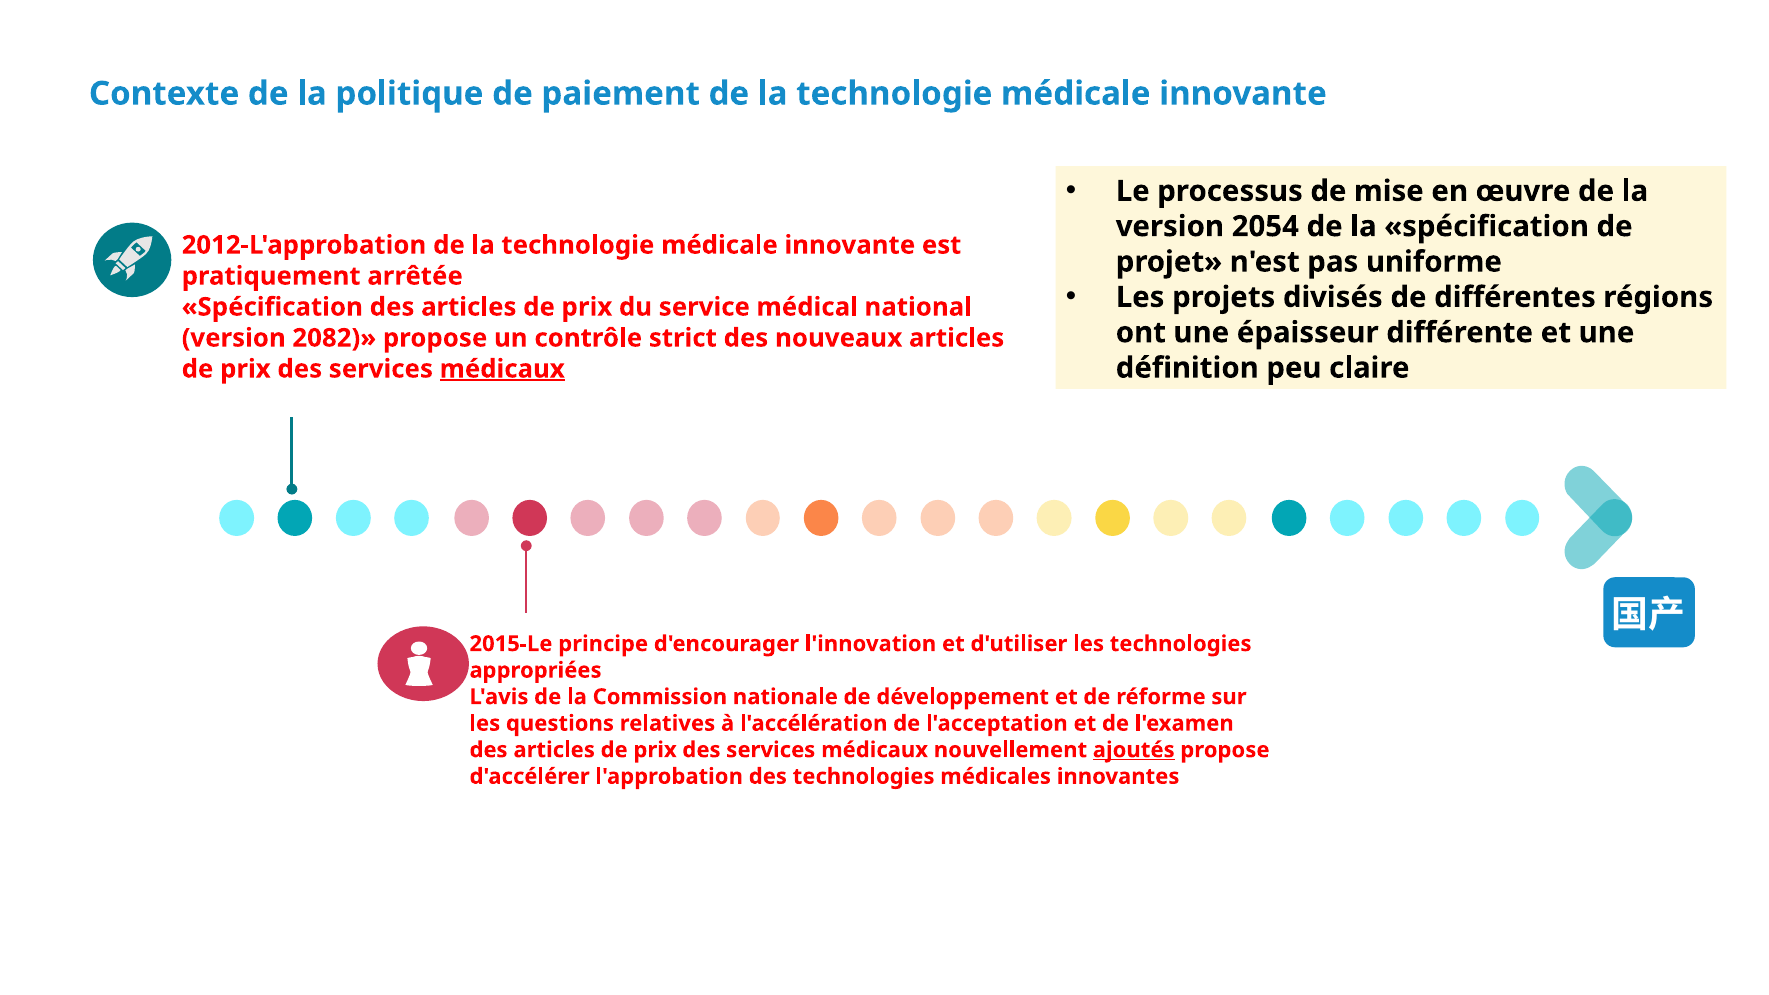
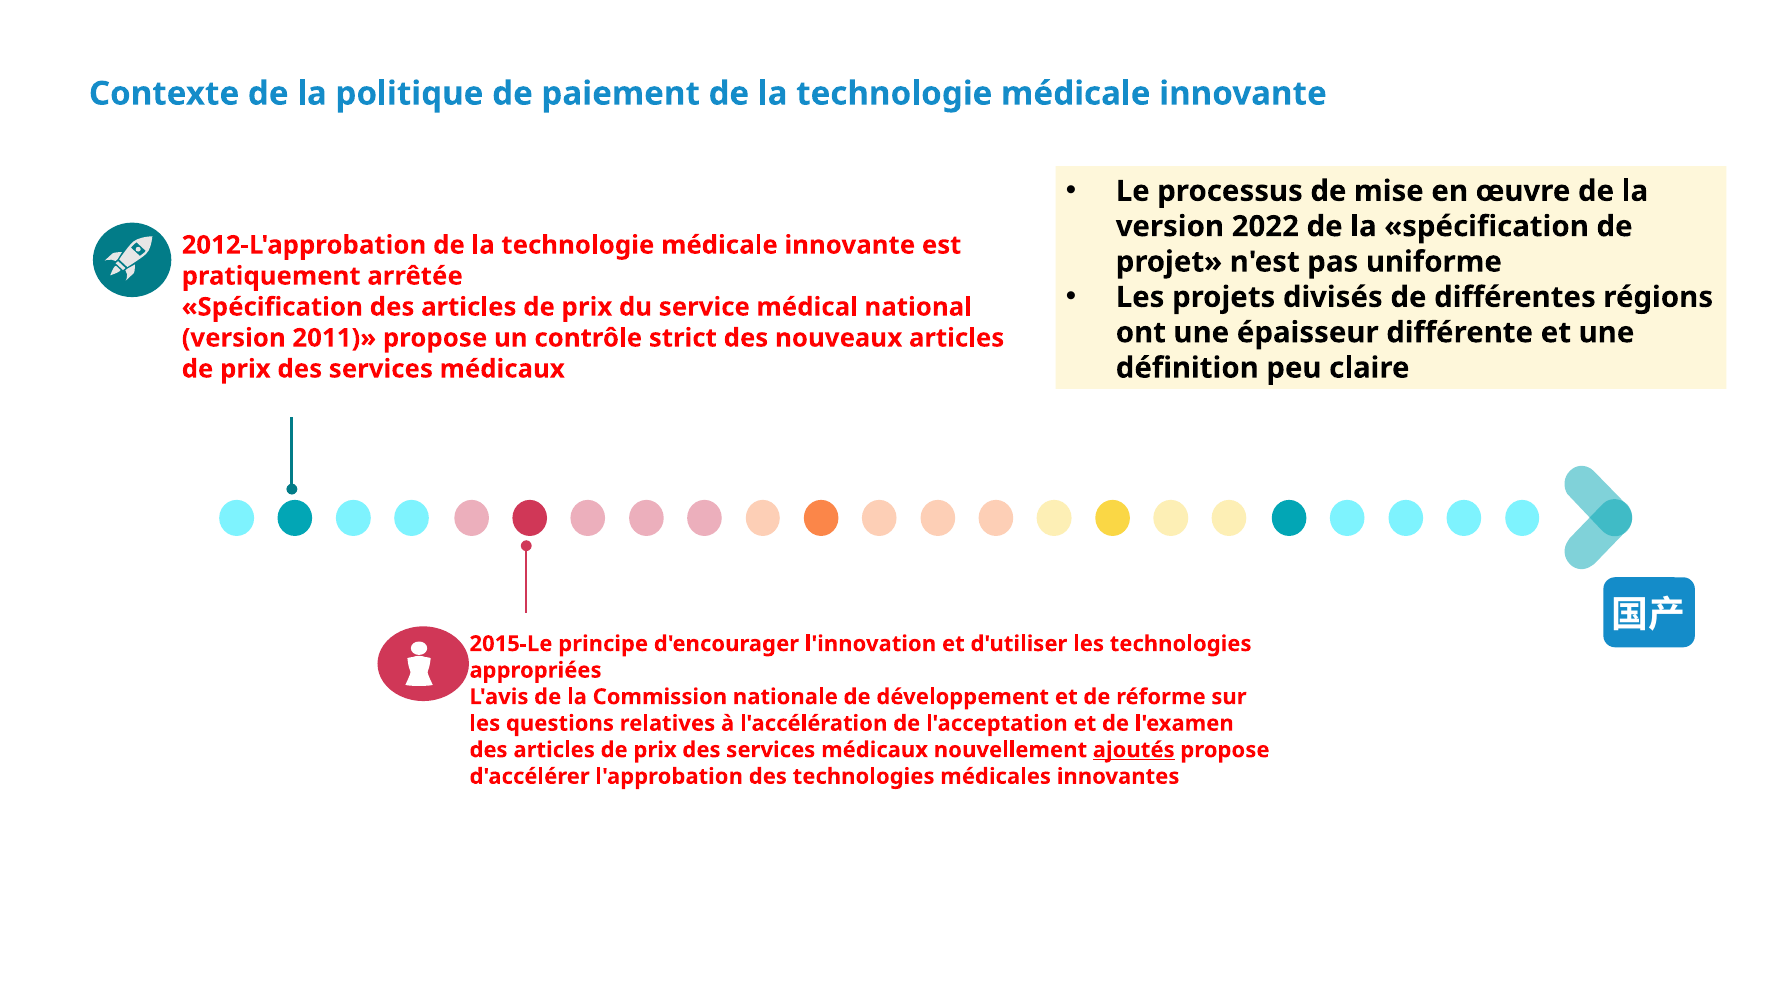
2054: 2054 -> 2022
2082: 2082 -> 2011
médicaux at (502, 369) underline: present -> none
